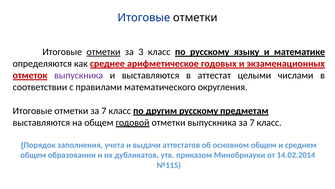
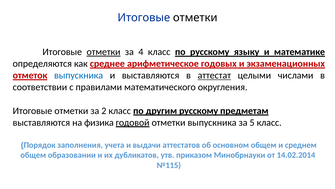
3: 3 -> 4
выпускника at (79, 75) colour: purple -> blue
аттестат underline: none -> present
отметки за 7: 7 -> 2
на общем: общем -> физика
выпускника за 7: 7 -> 5
